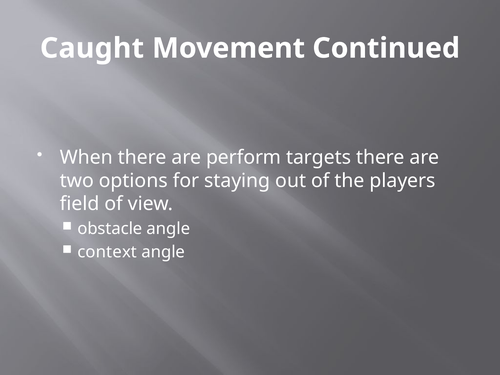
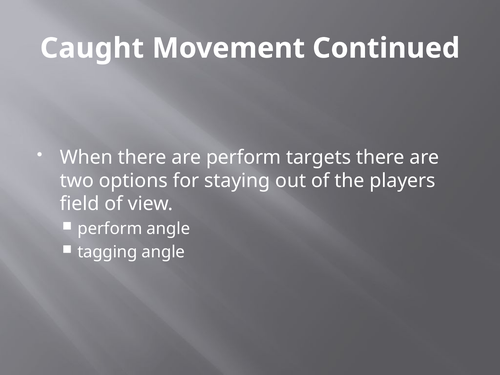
obstacle at (110, 229): obstacle -> perform
context: context -> tagging
